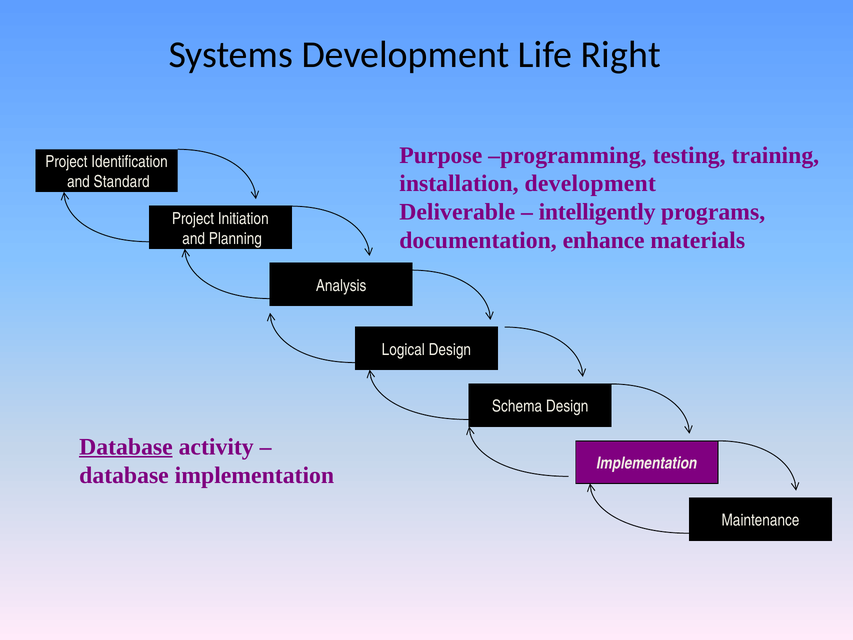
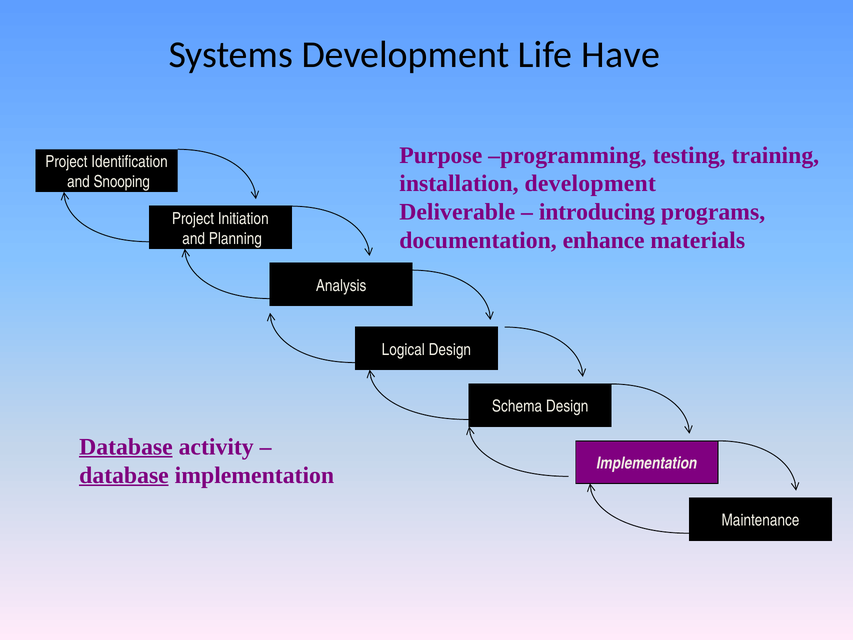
Right: Right -> Have
Standard: Standard -> Snooping
intelligently: intelligently -> introducing
database at (124, 475) underline: none -> present
